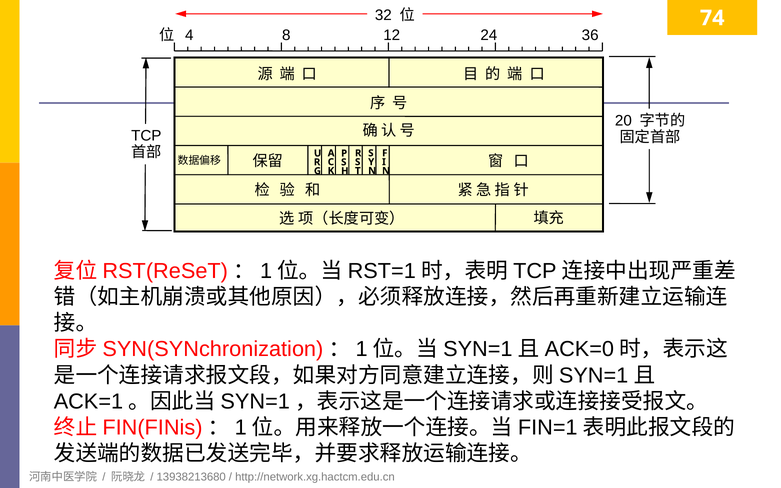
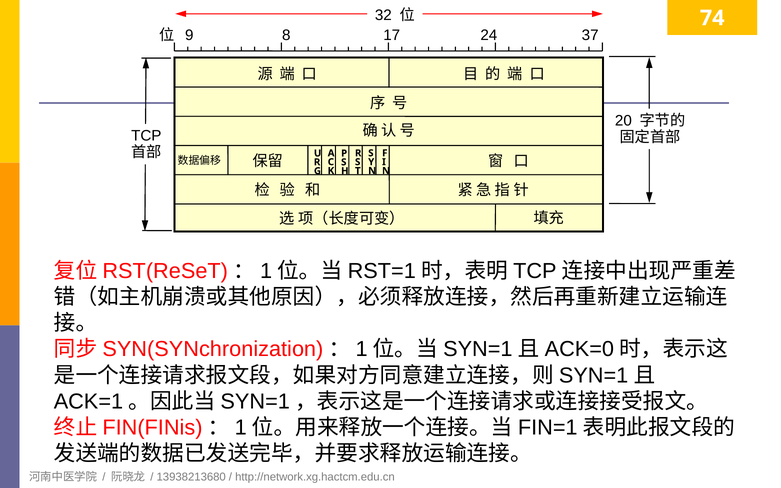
4: 4 -> 9
12: 12 -> 17
36: 36 -> 37
